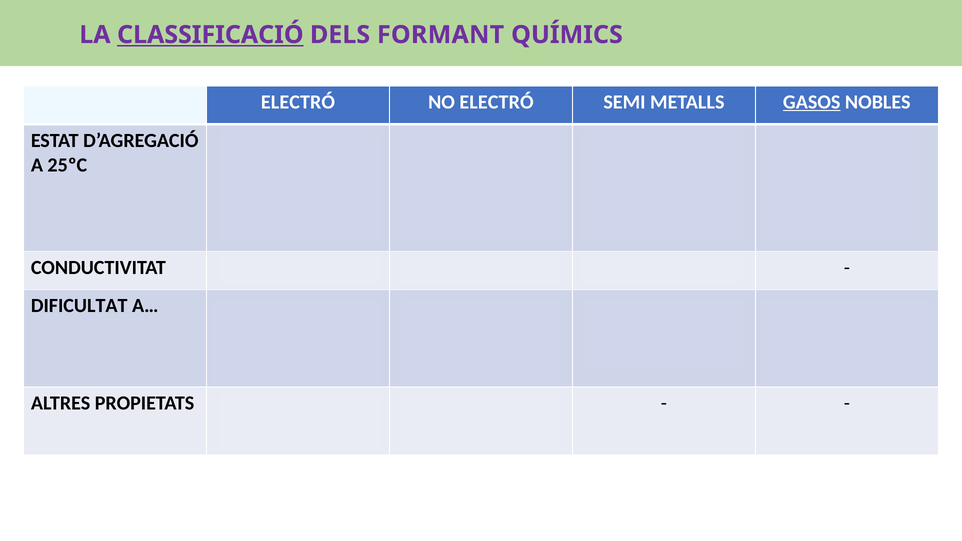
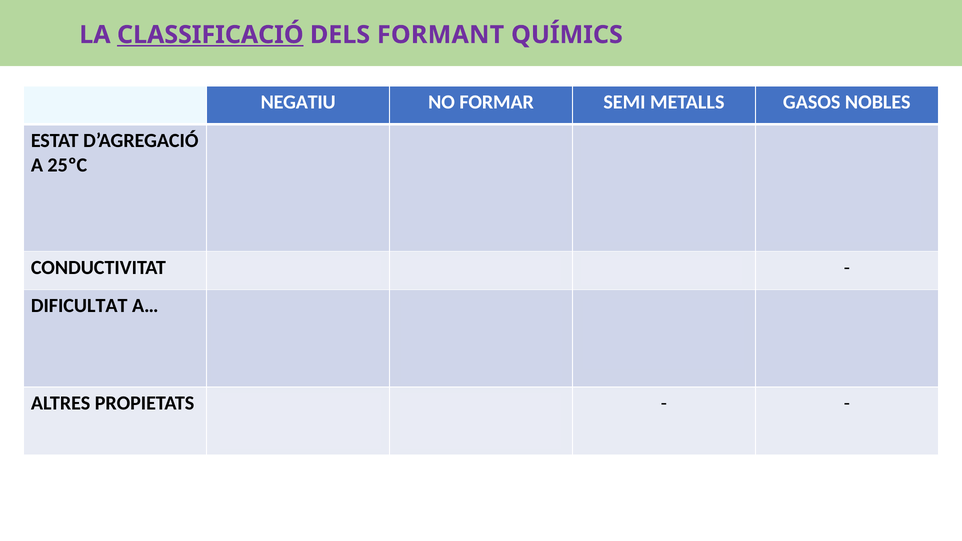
ELECTRÓ at (298, 102): ELECTRÓ -> NEGATIU
NO ELECTRÓ: ELECTRÓ -> FORMAR
GASOS at (812, 102) underline: present -> none
